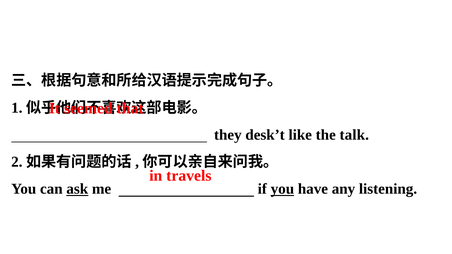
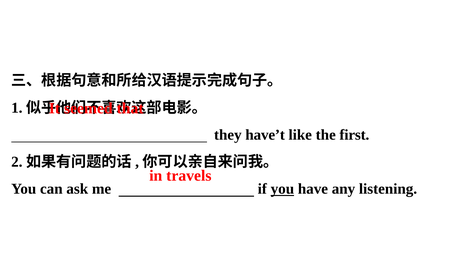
desk’t: desk’t -> have’t
talk: talk -> first
ask underline: present -> none
